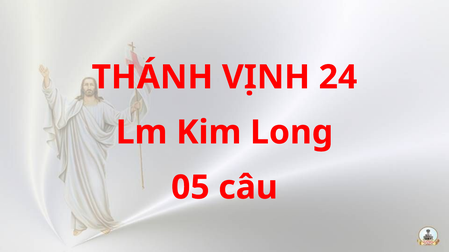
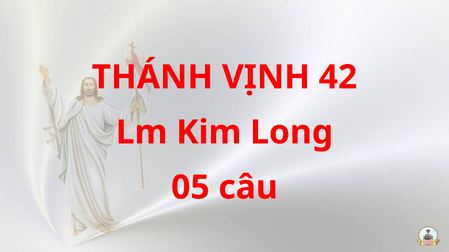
24: 24 -> 42
